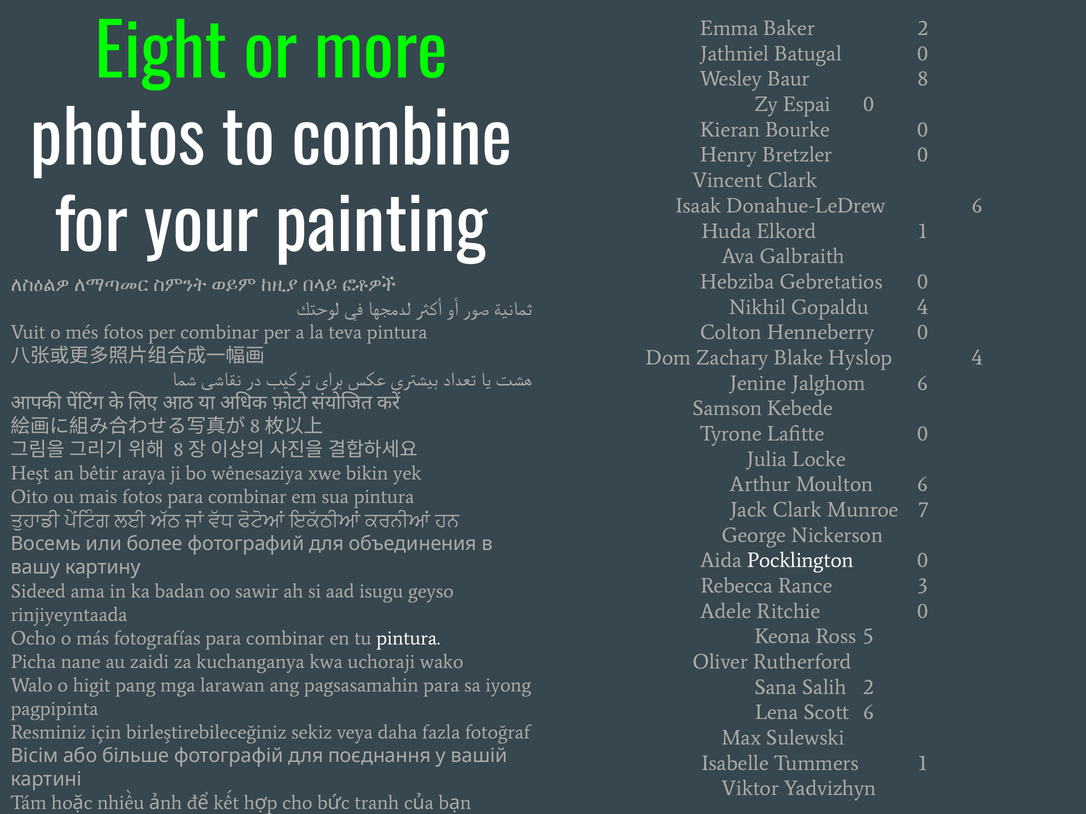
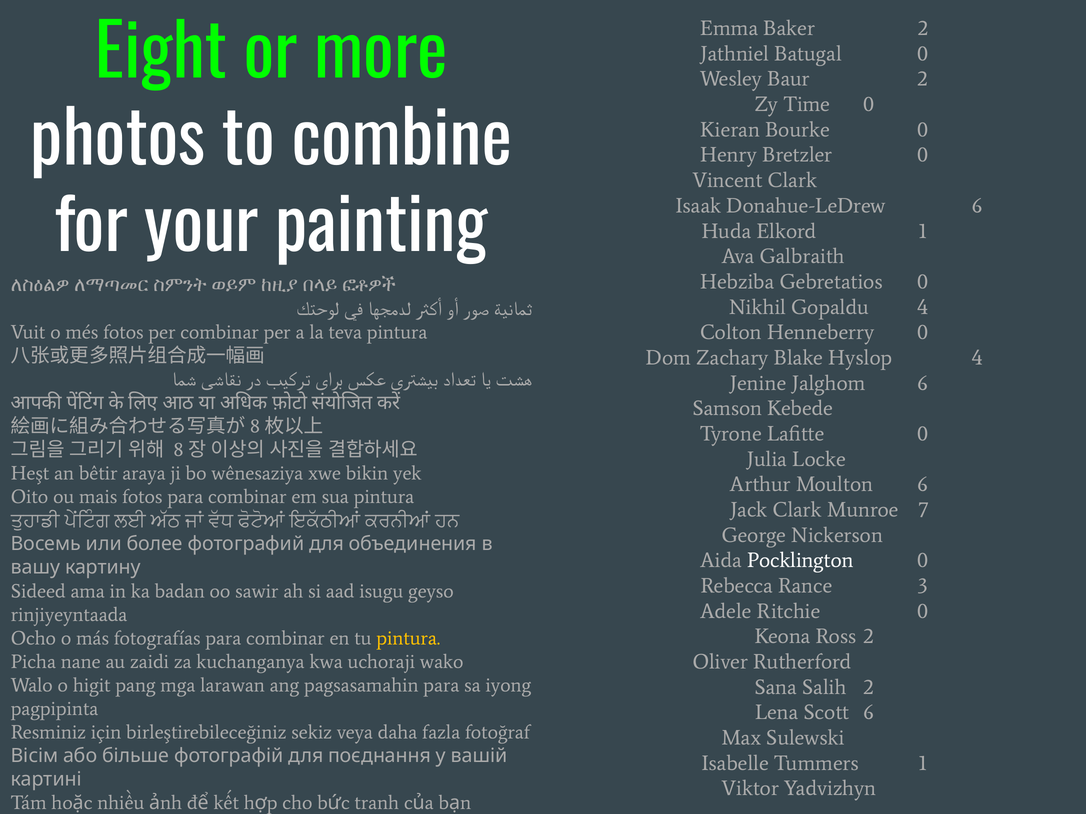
Baur 8: 8 -> 2
Espai: Espai -> Time
Ross 5: 5 -> 2
pintura at (408, 639) colour: white -> yellow
